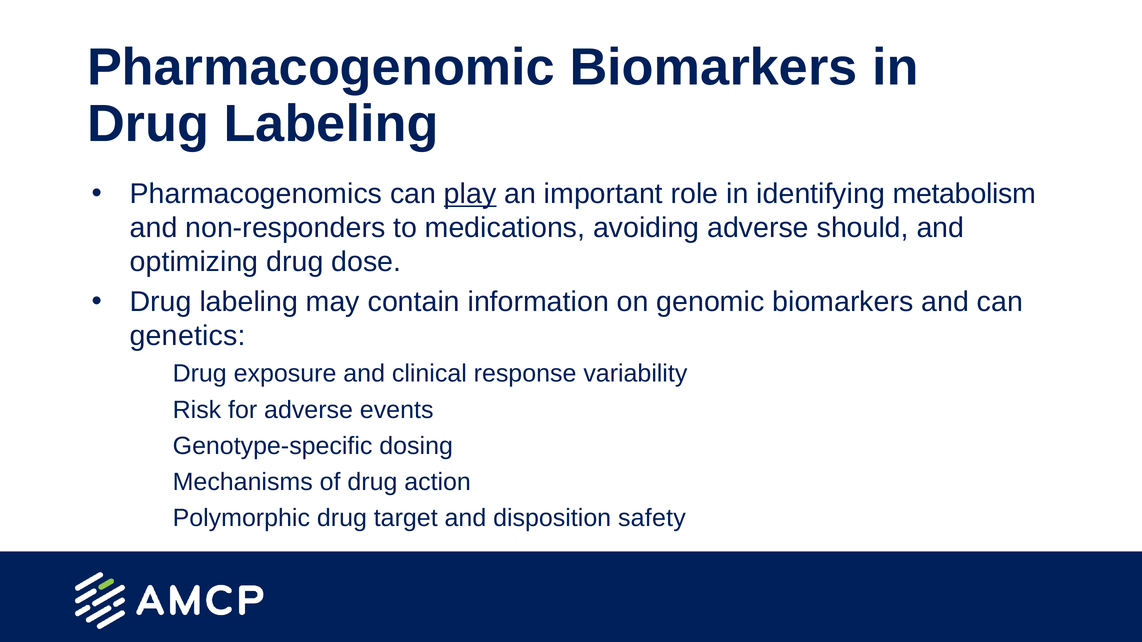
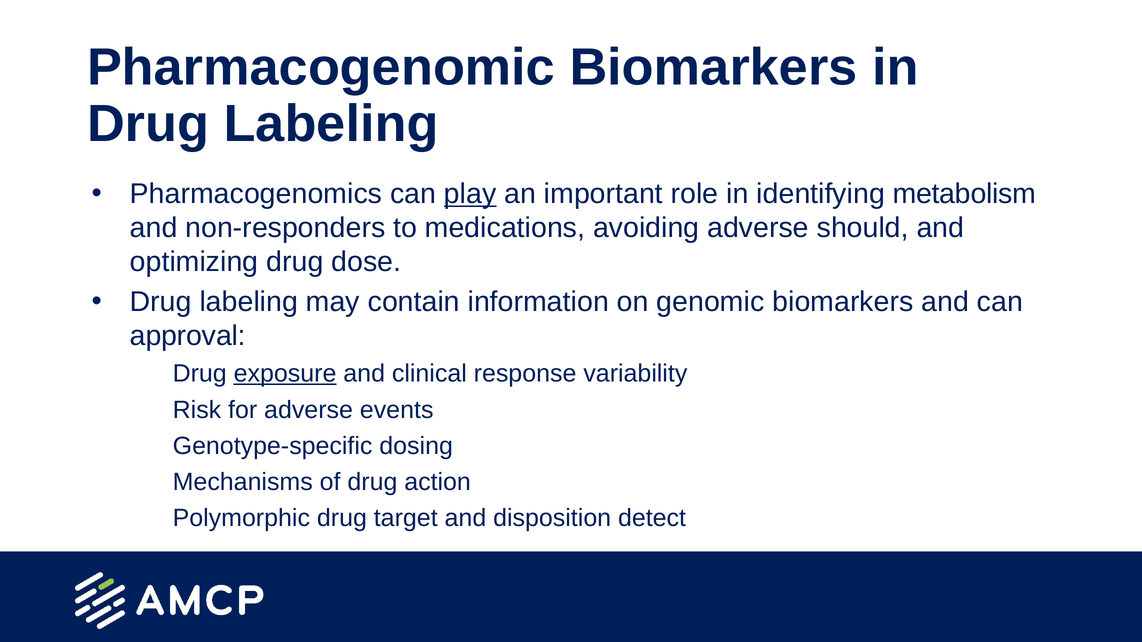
genetics: genetics -> approval
exposure underline: none -> present
safety: safety -> detect
